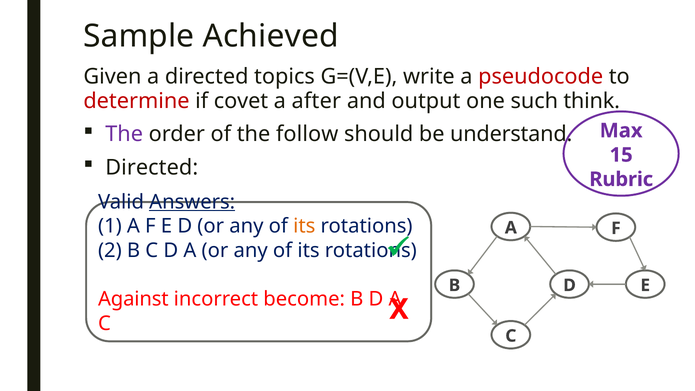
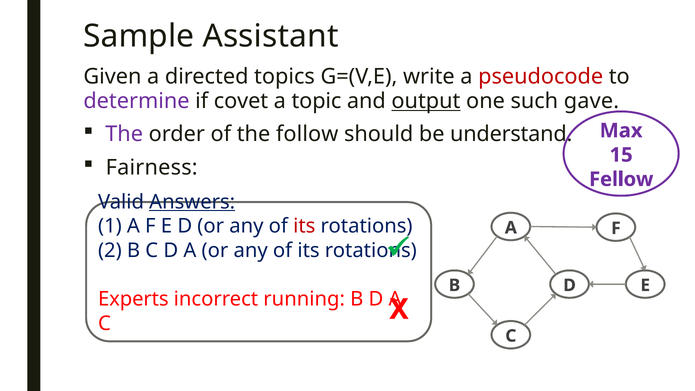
Achieved: Achieved -> Assistant
determine colour: red -> purple
after: after -> topic
output underline: none -> present
think: think -> gave
Directed at (152, 167): Directed -> Fairness
Rubric: Rubric -> Fellow
its at (304, 226) colour: orange -> red
Against: Against -> Experts
become: become -> running
